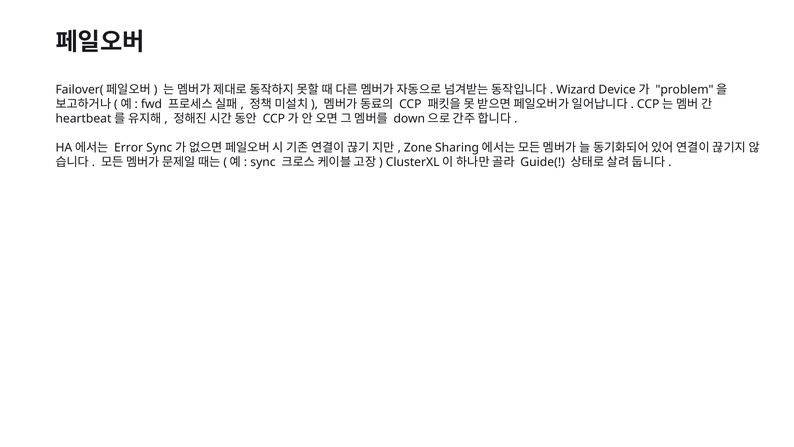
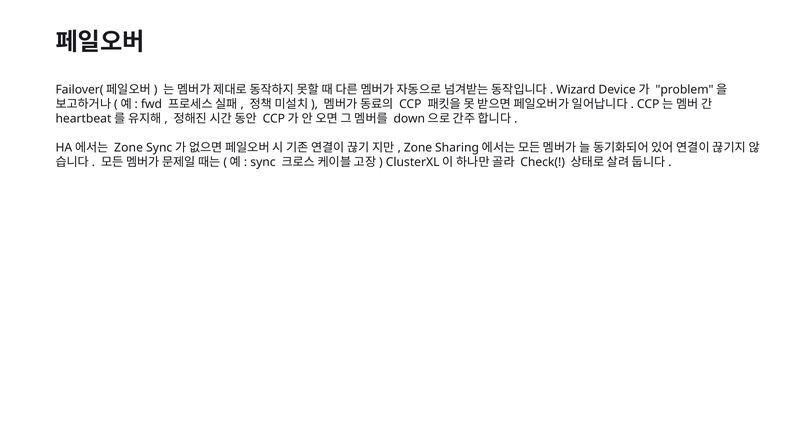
Error at (129, 148): Error -> Zone
Guide(: Guide( -> Check(
